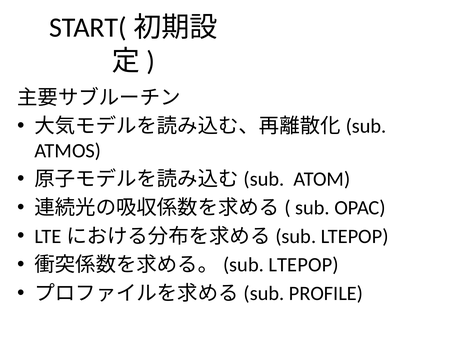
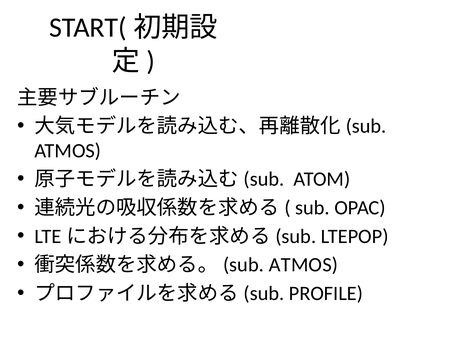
LTEPOP at (304, 265): LTEPOP -> ATMOS
